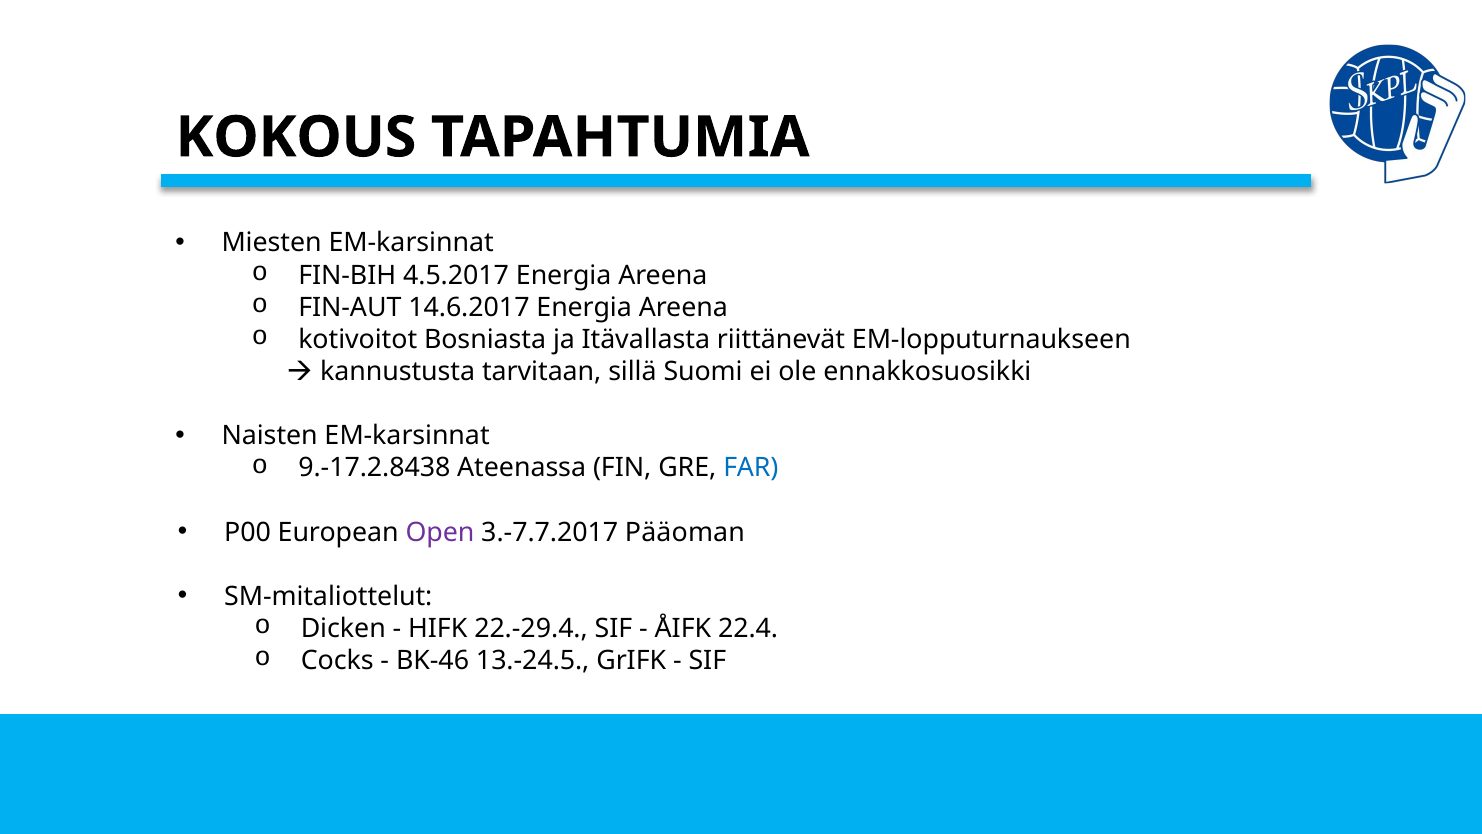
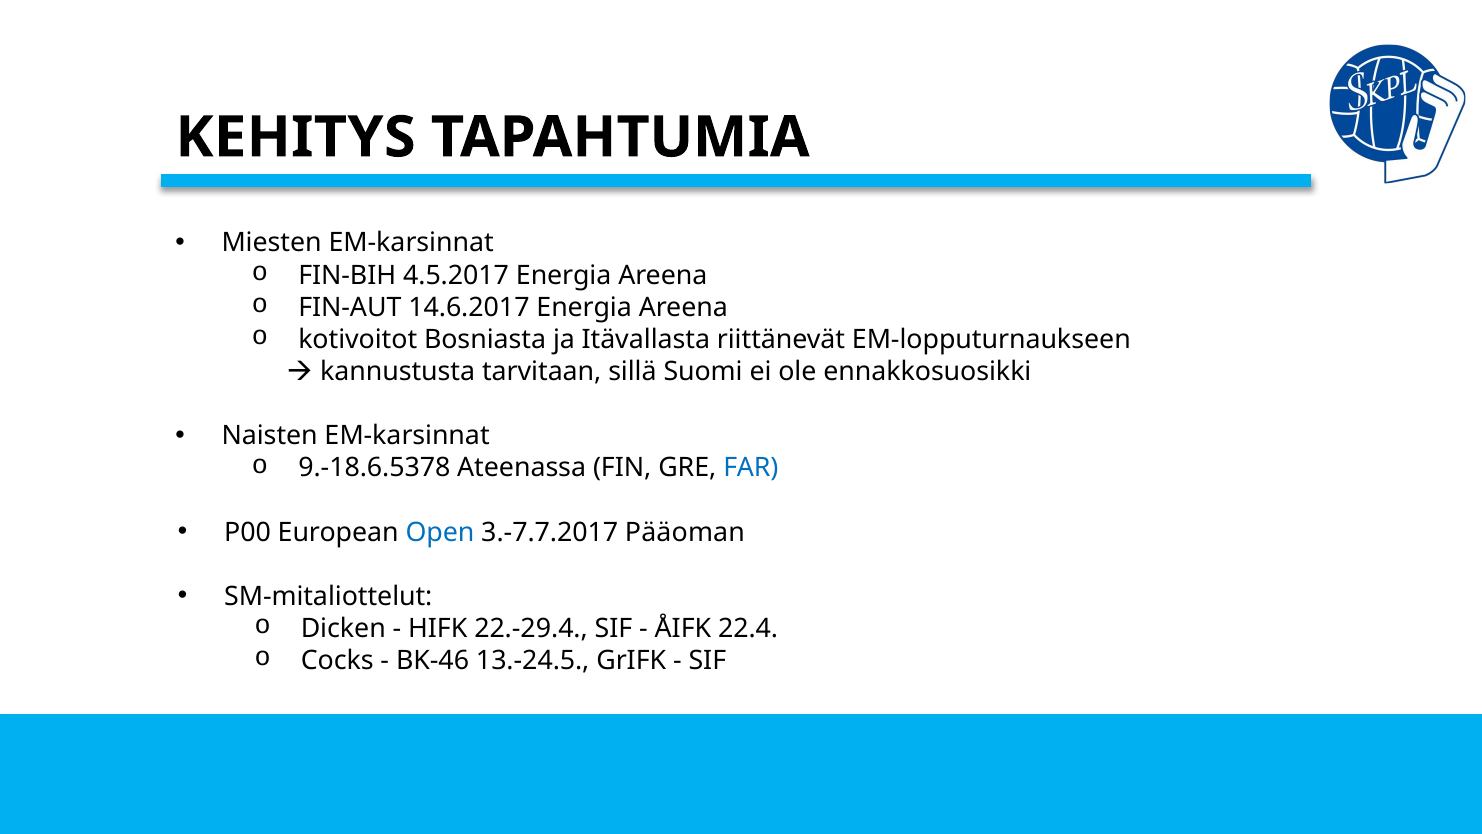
KOKOUS: KOKOUS -> KEHITYS
9.-17.2.8438: 9.-17.2.8438 -> 9.-18.6.5378
Open colour: purple -> blue
